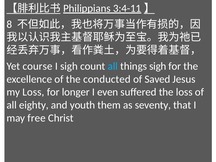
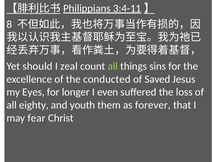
course: course -> should
I sigh: sigh -> zeal
all at (113, 66) colour: light blue -> light green
things sigh: sigh -> sins
my Loss: Loss -> Eyes
seventy: seventy -> forever
free: free -> fear
